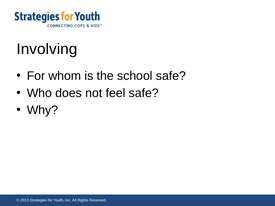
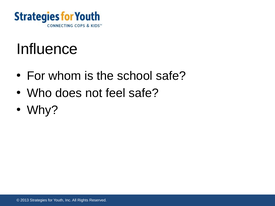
Involving: Involving -> Influence
